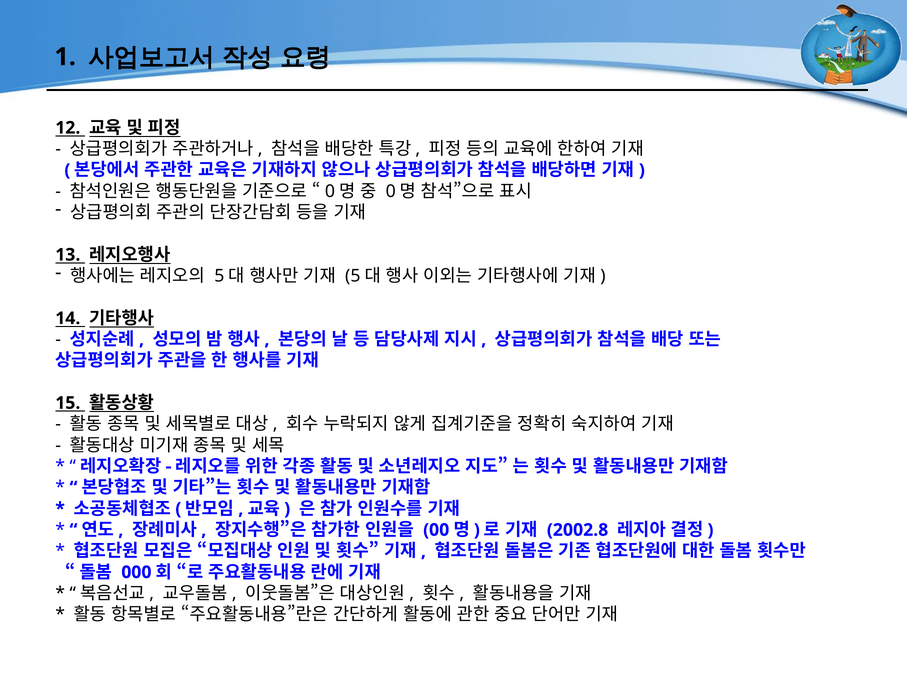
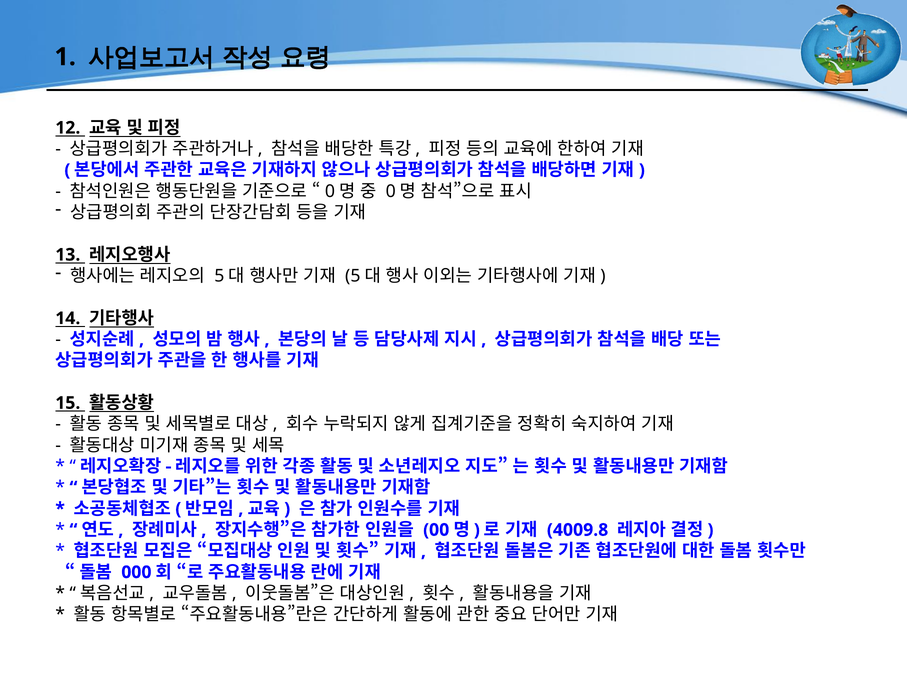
2002.8: 2002.8 -> 4009.8
